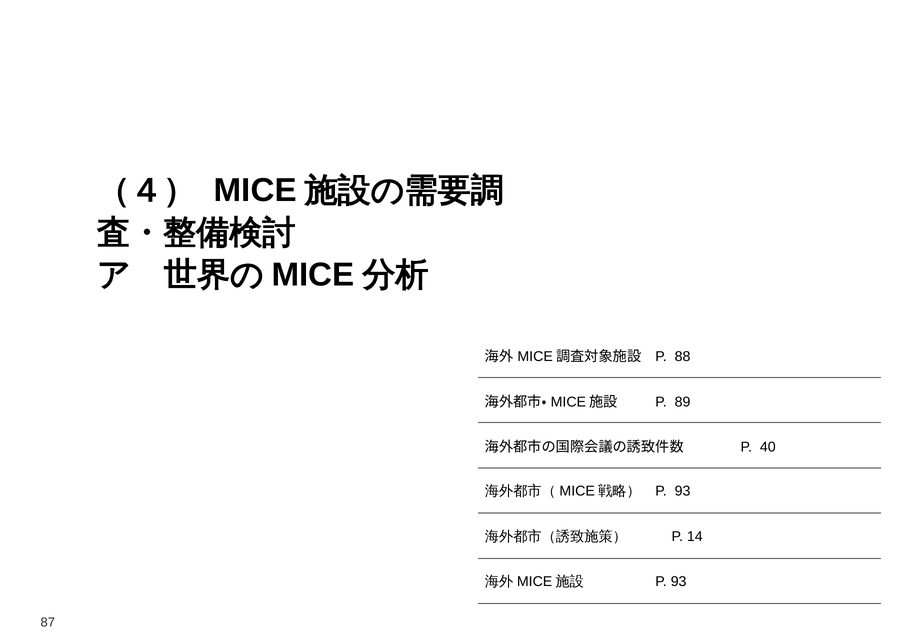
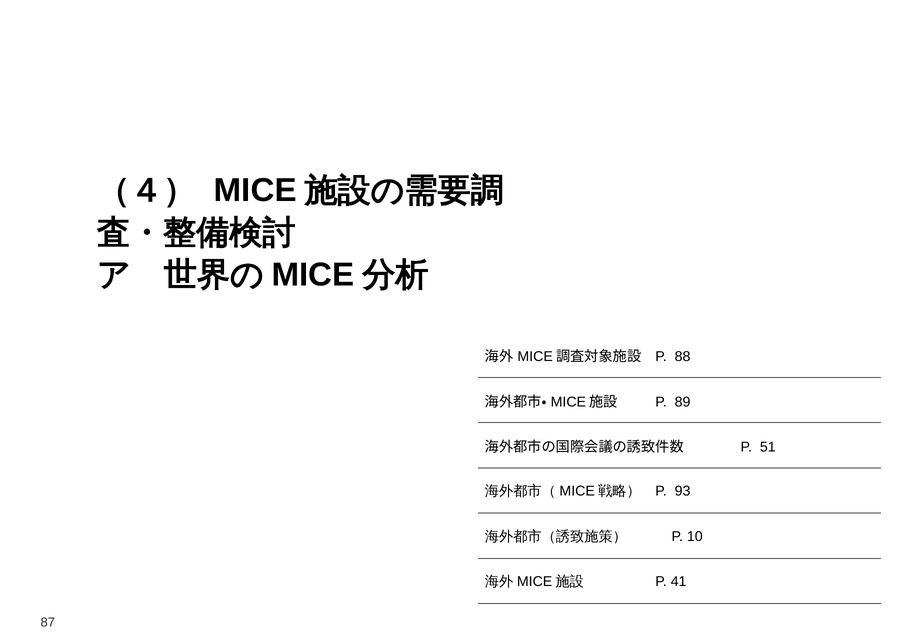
40: 40 -> 51
14: 14 -> 10
93 at (679, 582): 93 -> 41
